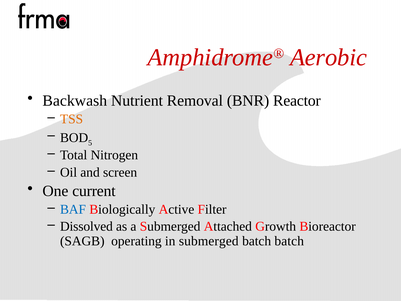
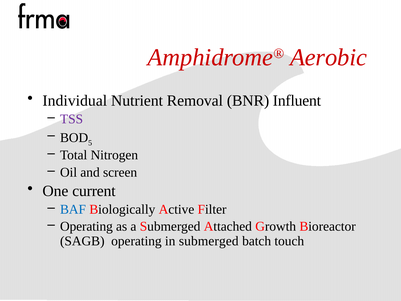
Backwash: Backwash -> Individual
Reactor: Reactor -> Influent
TSS colour: orange -> purple
Dissolved at (86, 226): Dissolved -> Operating
batch batch: batch -> touch
